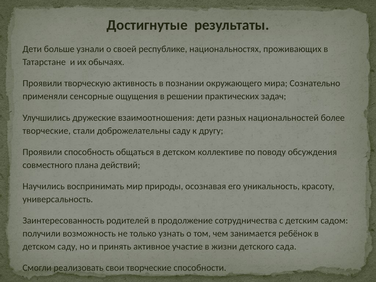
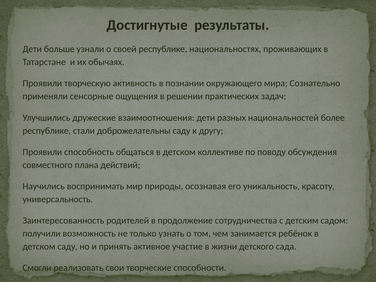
творческие at (47, 131): творческие -> республике
